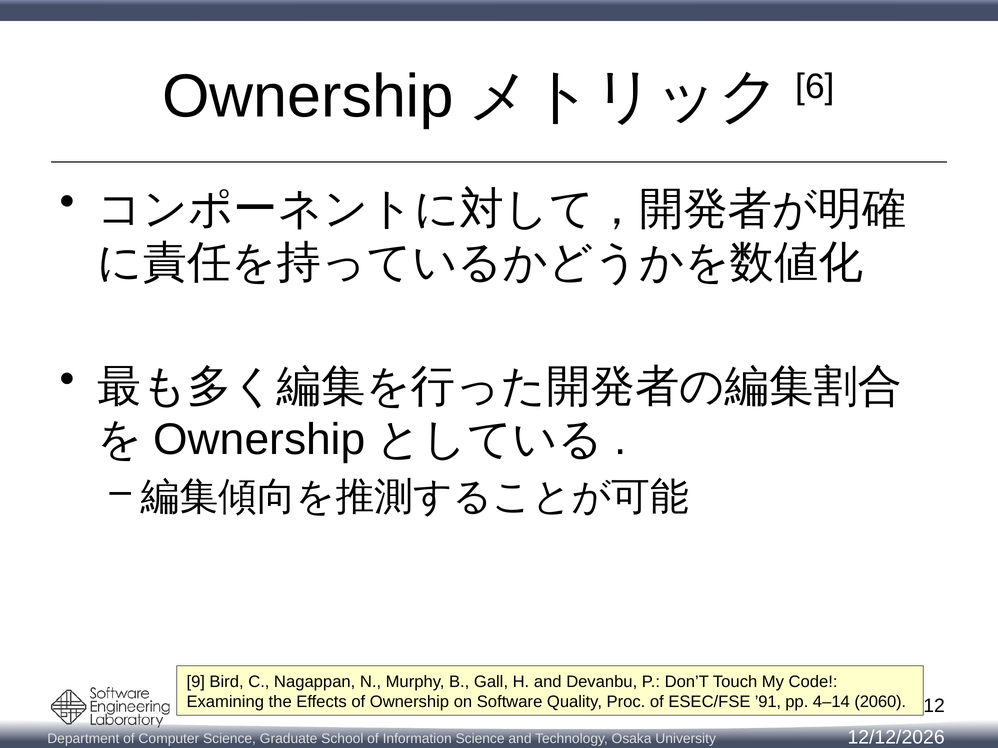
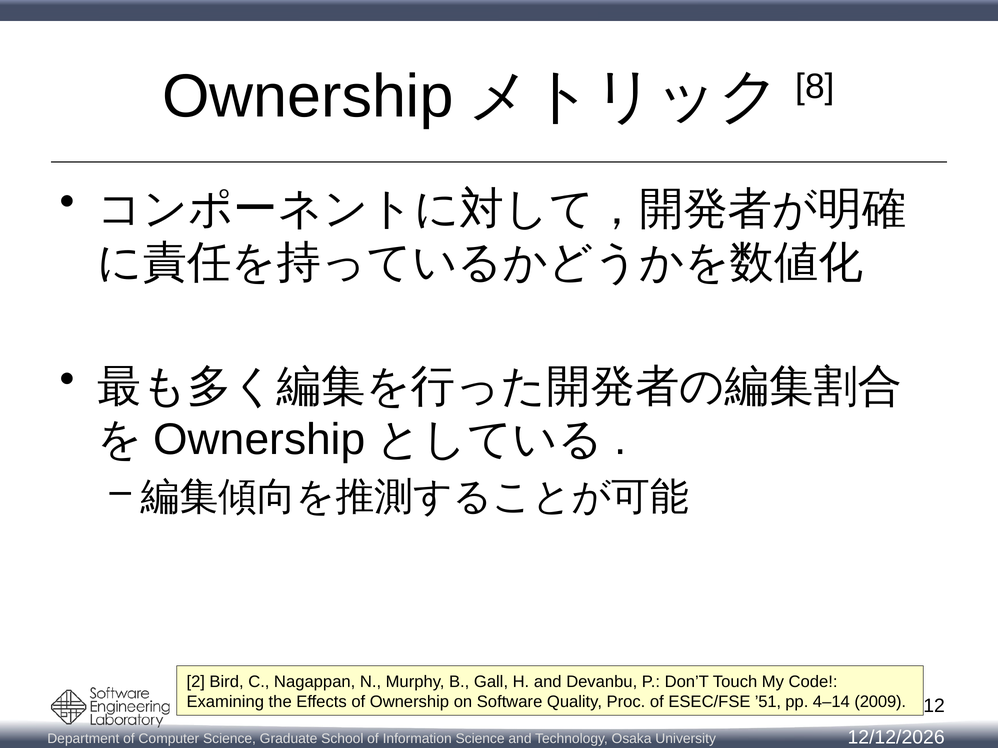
6: 6 -> 8
9: 9 -> 2
’91: ’91 -> ’51
2060: 2060 -> 2009
